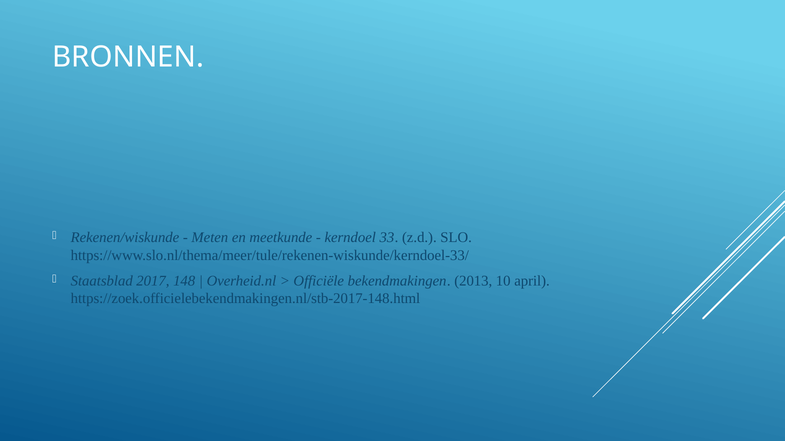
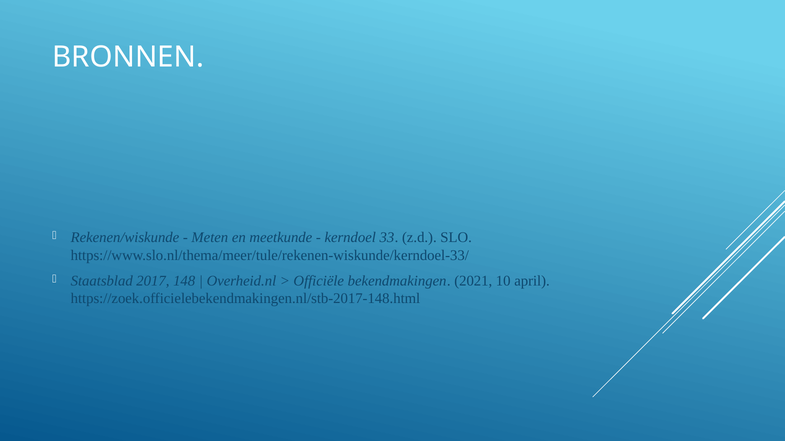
2013: 2013 -> 2021
